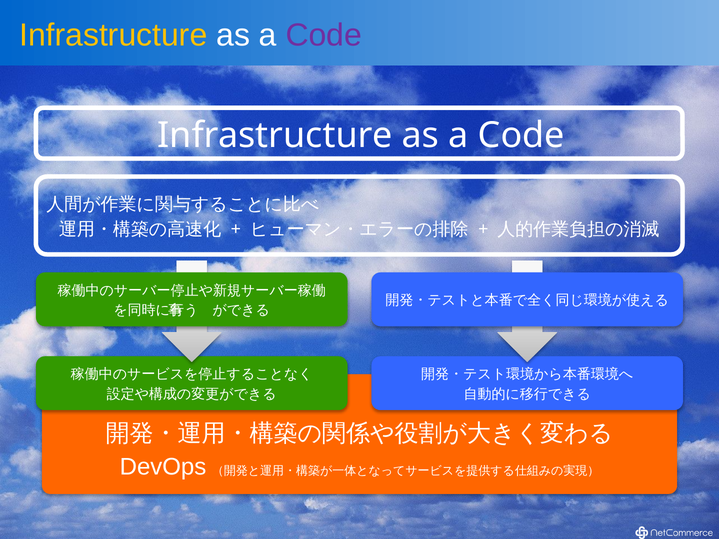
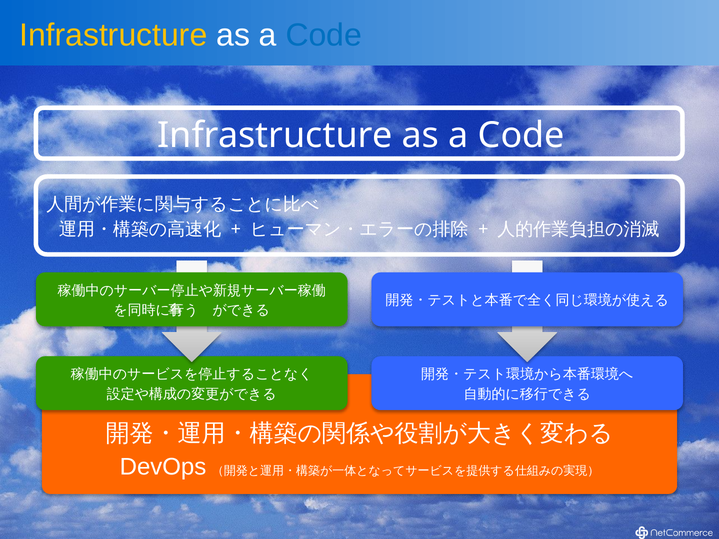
Code at (324, 35) colour: purple -> blue
